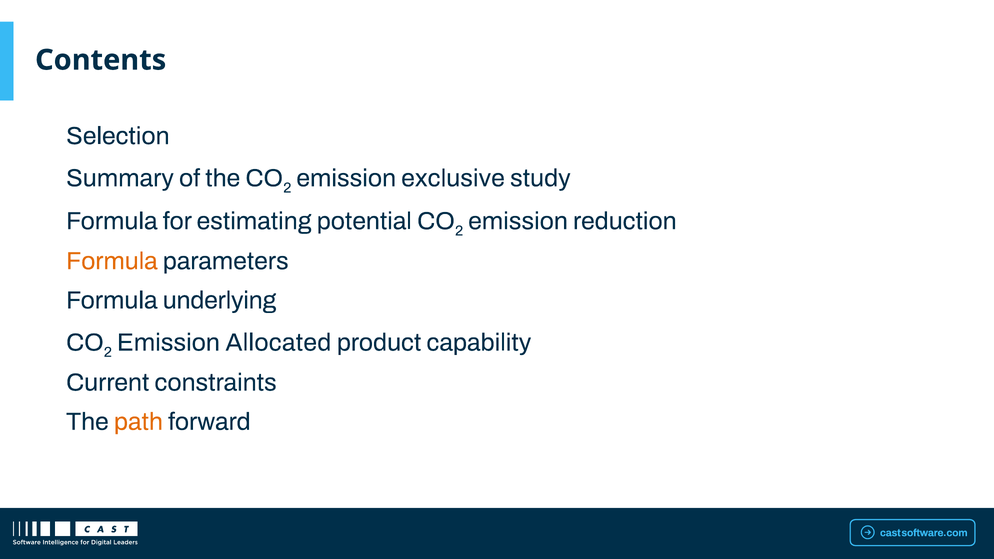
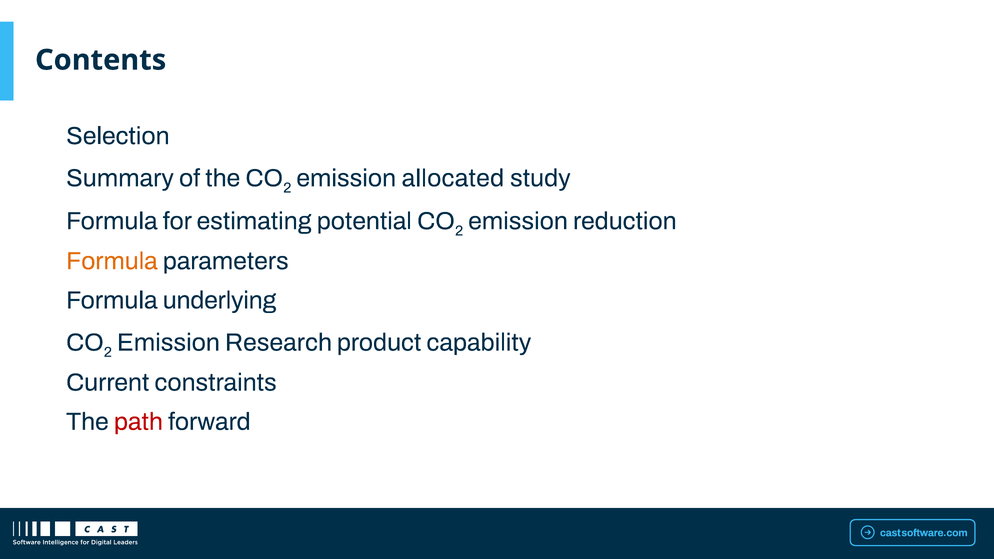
exclusive: exclusive -> allocated
Allocated: Allocated -> Research
path colour: orange -> red
